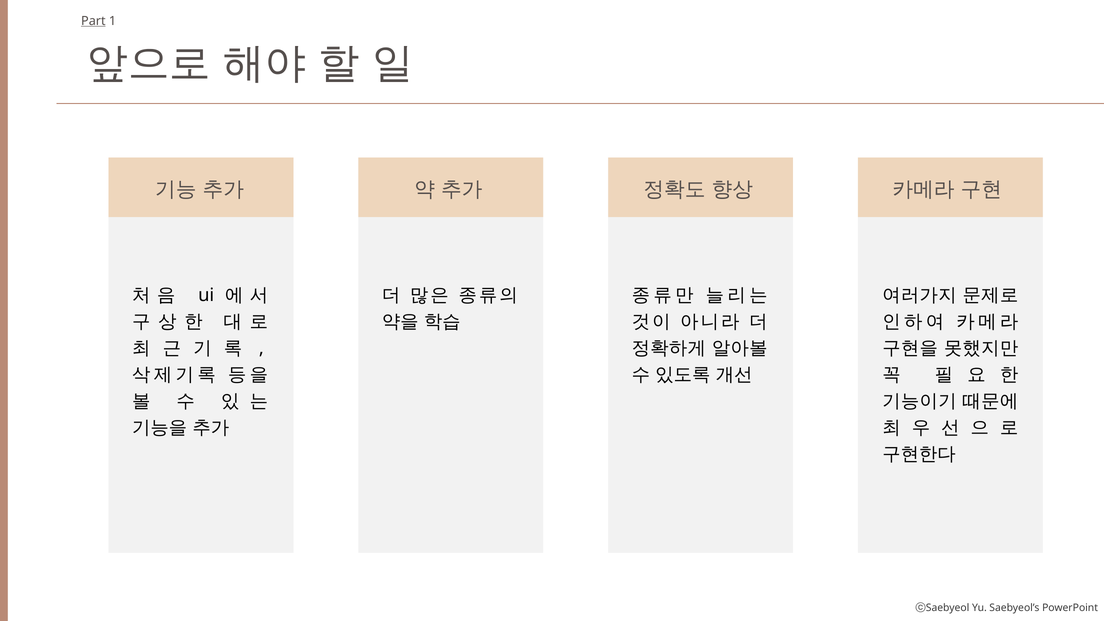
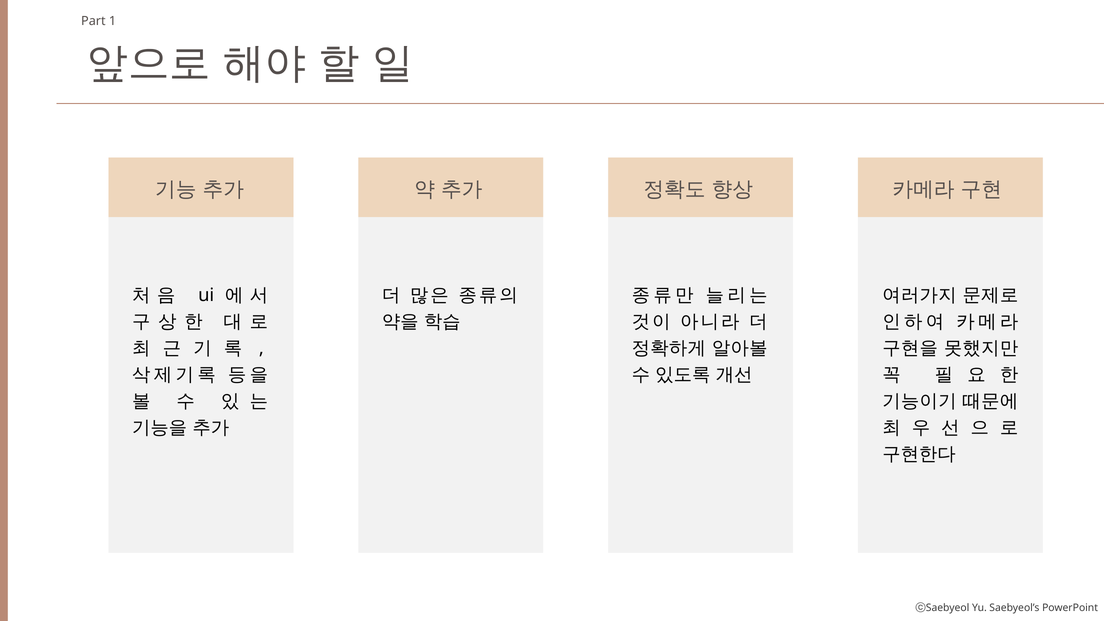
Part underline: present -> none
